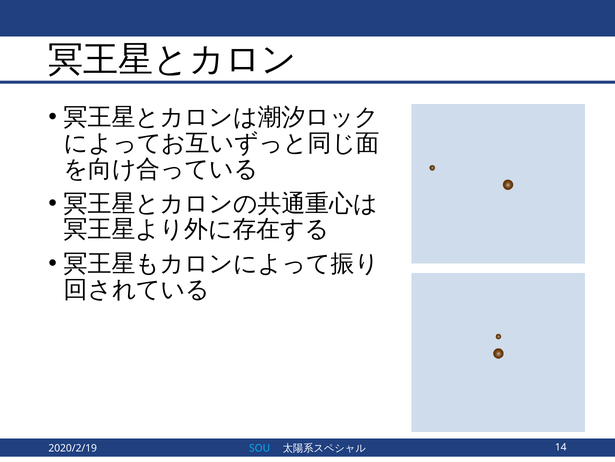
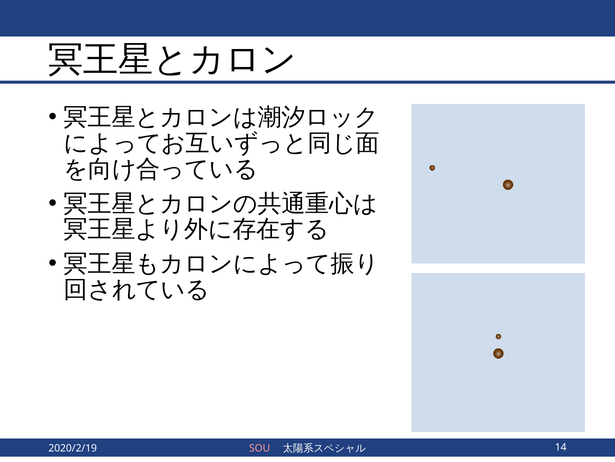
SOU colour: light blue -> pink
